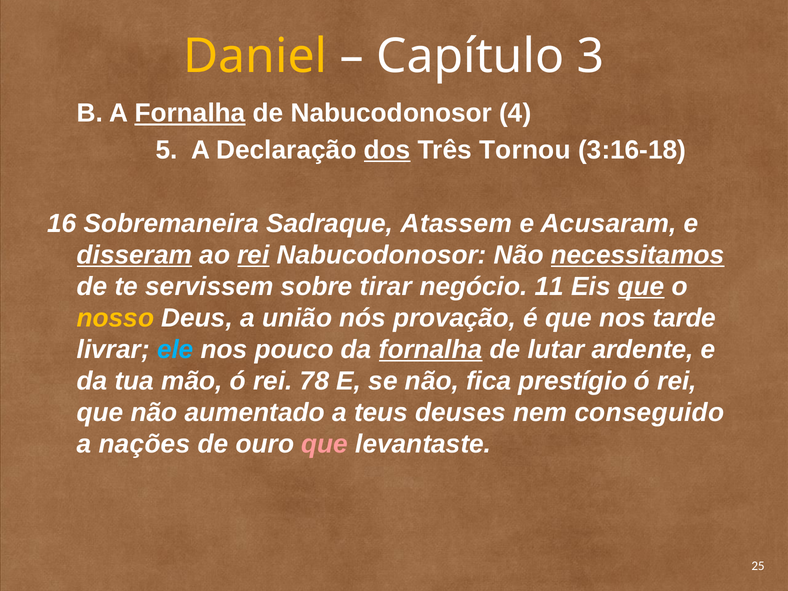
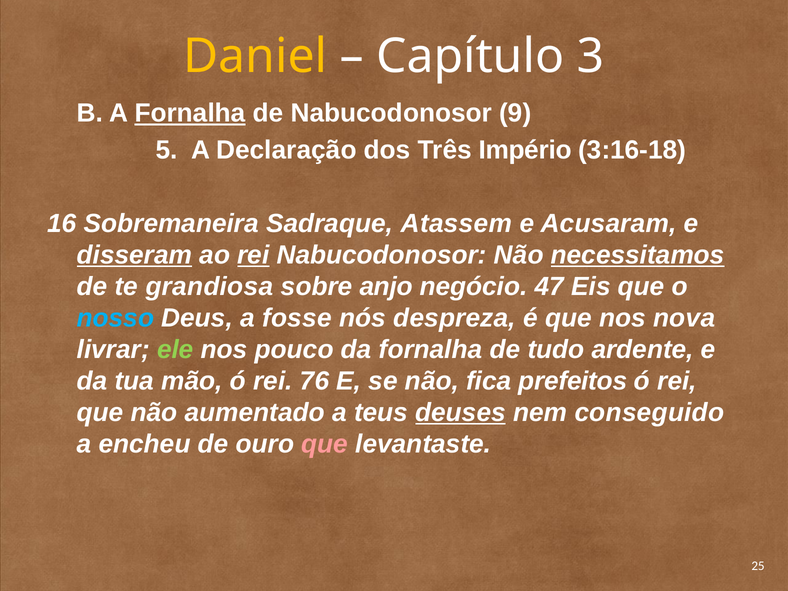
4: 4 -> 9
dos underline: present -> none
Tornou: Tornou -> Império
servissem: servissem -> grandiosa
tirar: tirar -> anjo
11: 11 -> 47
que at (641, 287) underline: present -> none
nosso colour: yellow -> light blue
união: união -> fosse
provação: provação -> despreza
tarde: tarde -> nova
ele colour: light blue -> light green
fornalha at (431, 350) underline: present -> none
lutar: lutar -> tudo
78: 78 -> 76
prestígio: prestígio -> prefeitos
deuses underline: none -> present
nações: nações -> encheu
